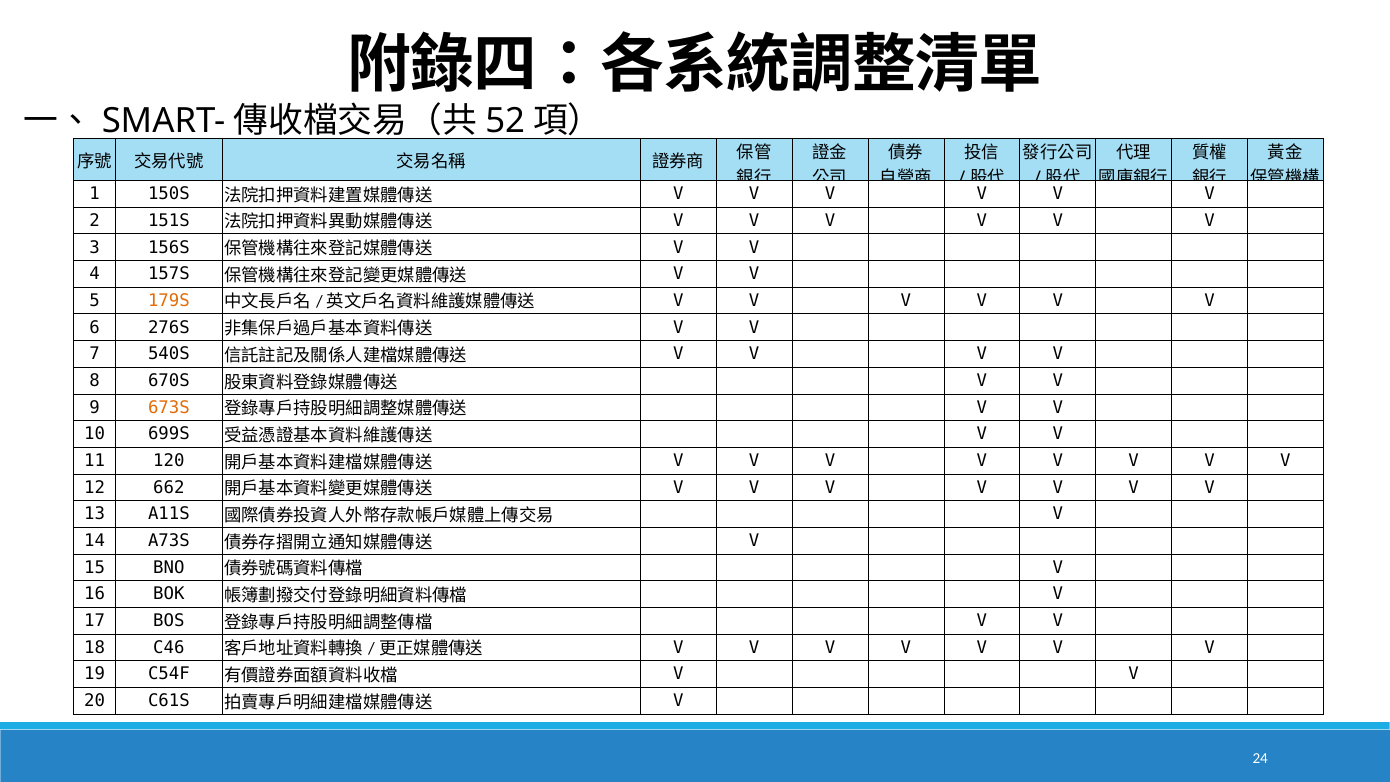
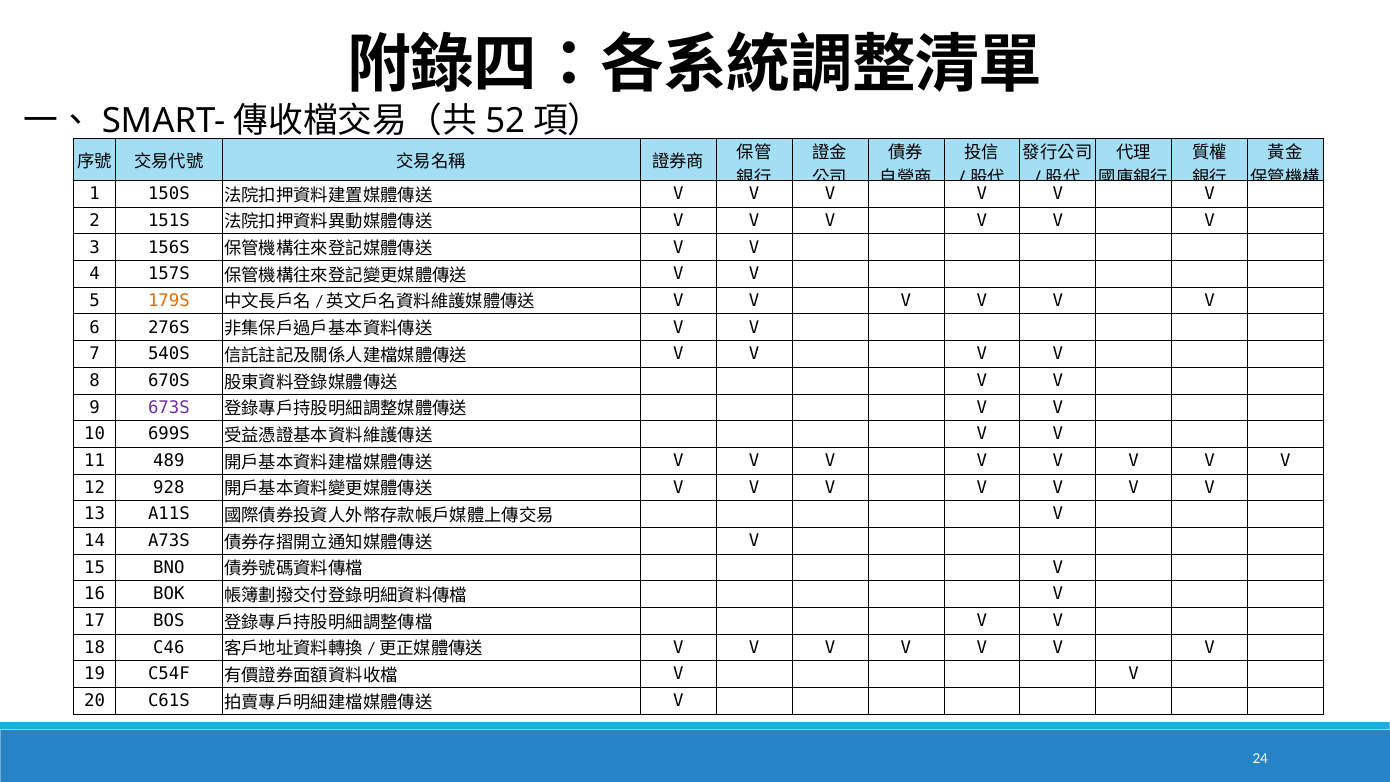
673S colour: orange -> purple
120: 120 -> 489
662: 662 -> 928
